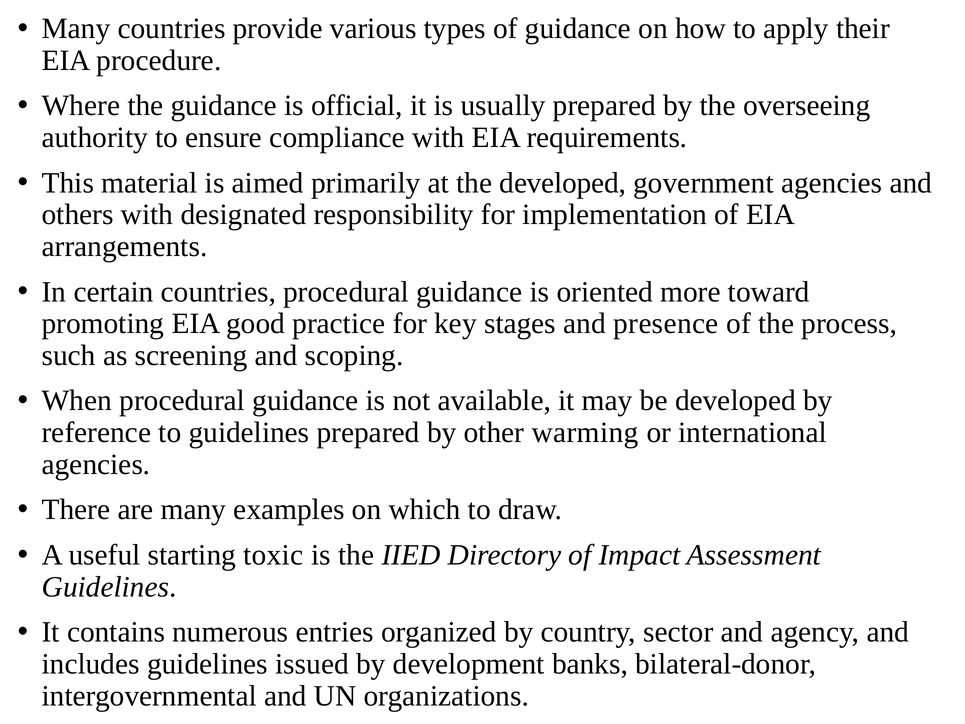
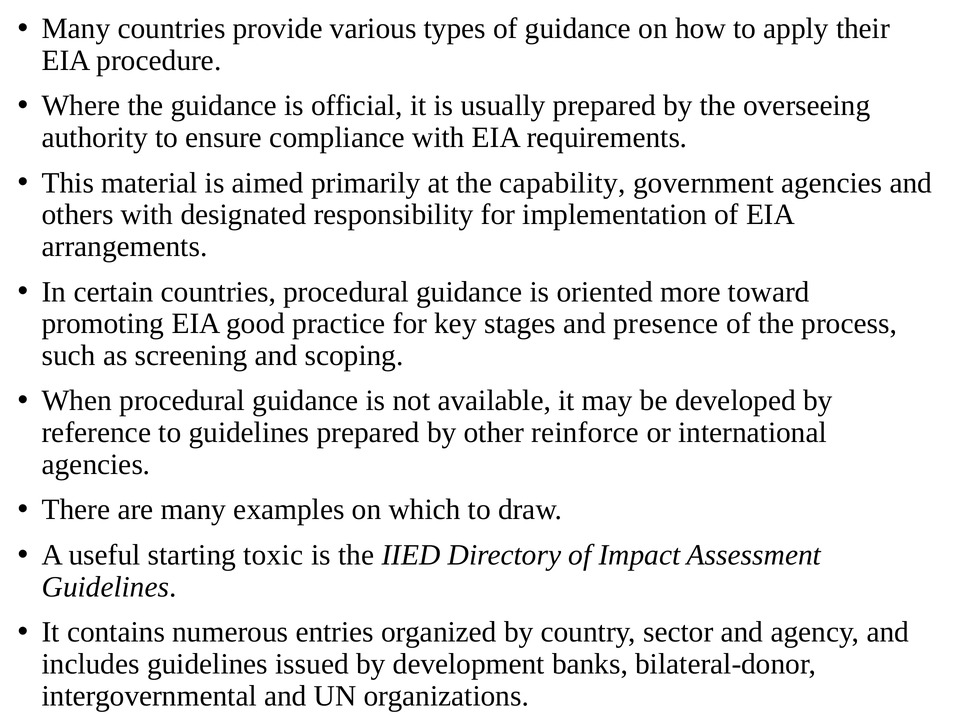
the developed: developed -> capability
warming: warming -> reinforce
